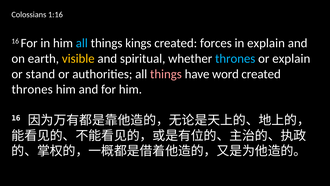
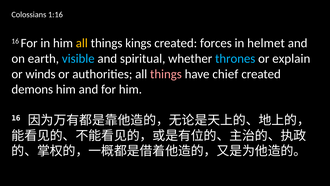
all at (82, 43) colour: light blue -> yellow
in explain: explain -> helmet
visible colour: yellow -> light blue
stand: stand -> winds
word: word -> chief
thrones at (32, 89): thrones -> demons
